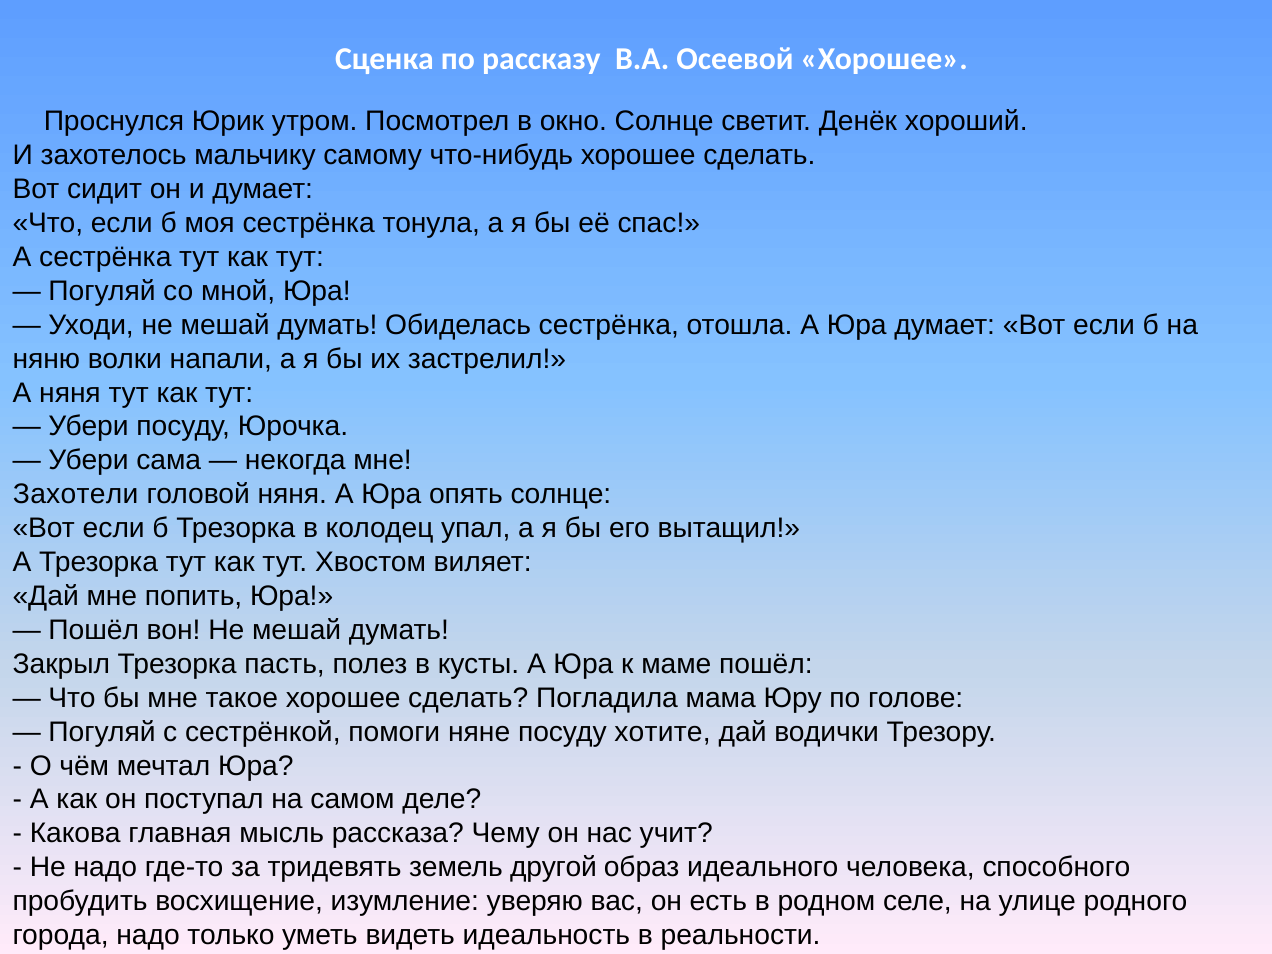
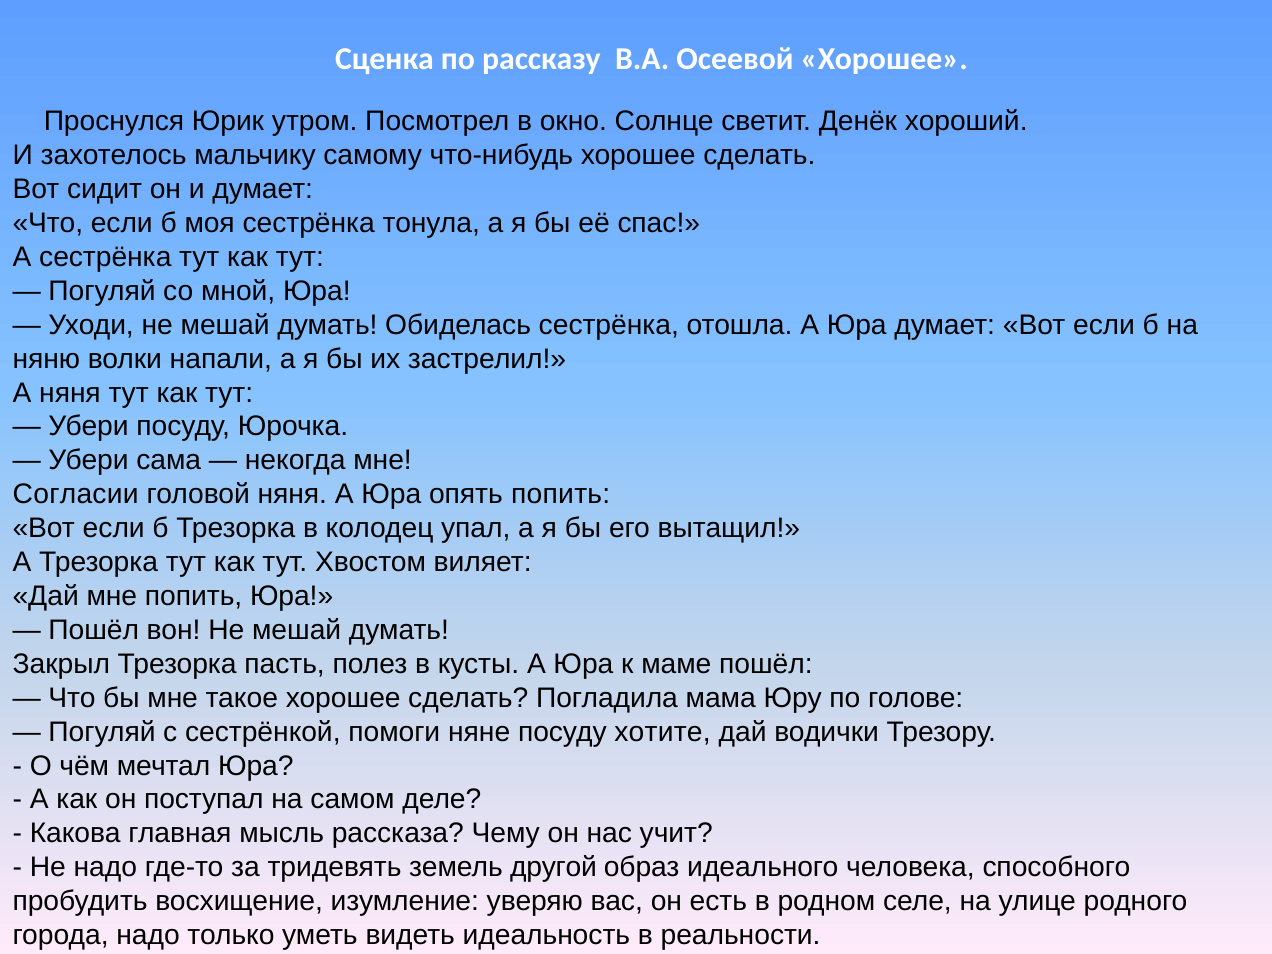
Захотели: Захотели -> Согласии
опять солнце: солнце -> попить
